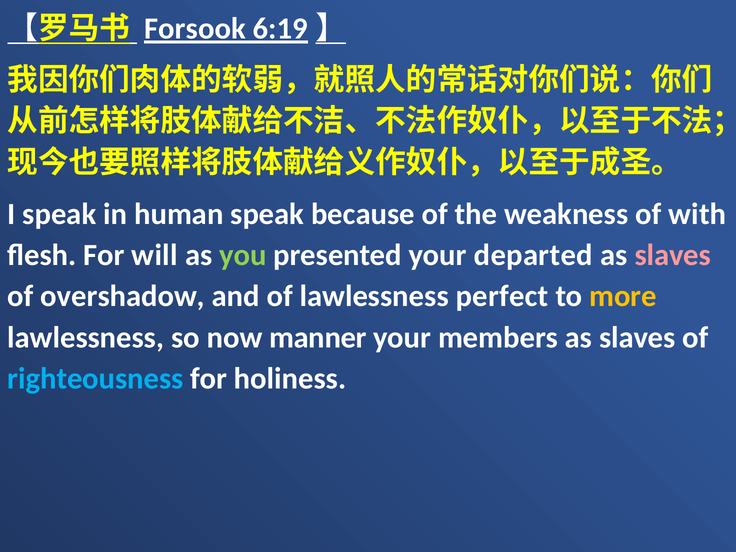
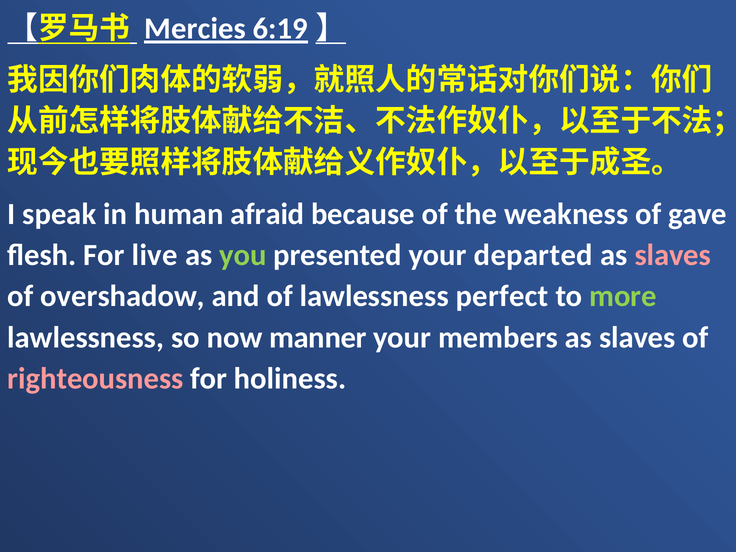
Forsook: Forsook -> Mercies
human speak: speak -> afraid
with: with -> gave
will: will -> live
more colour: yellow -> light green
righteousness colour: light blue -> pink
